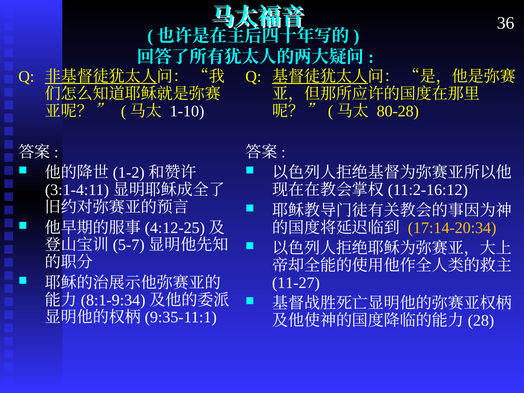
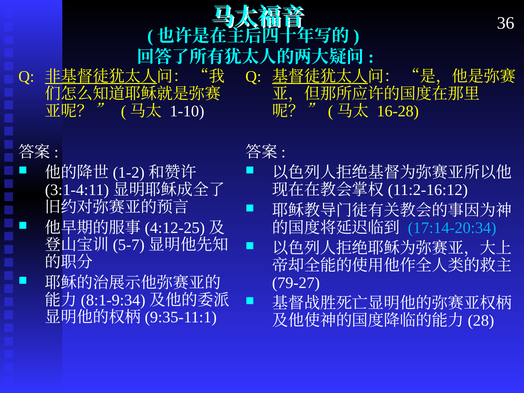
80-28: 80-28 -> 16-28
17:14-20:34 colour: yellow -> light blue
11-27: 11-27 -> 79-27
